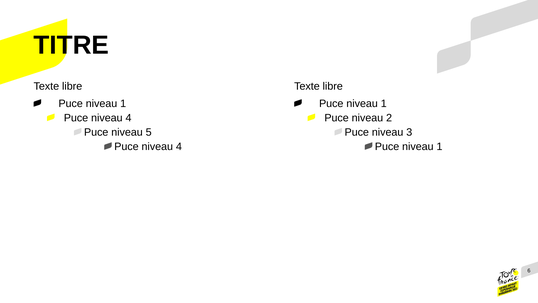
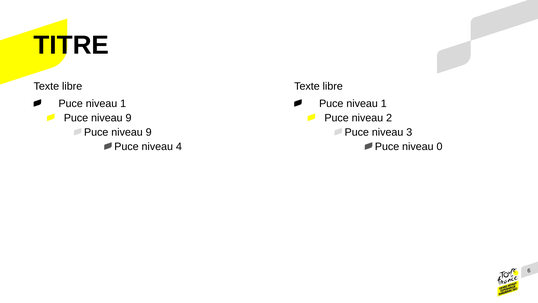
4 at (128, 118): 4 -> 9
5 at (149, 132): 5 -> 9
1 at (440, 146): 1 -> 0
